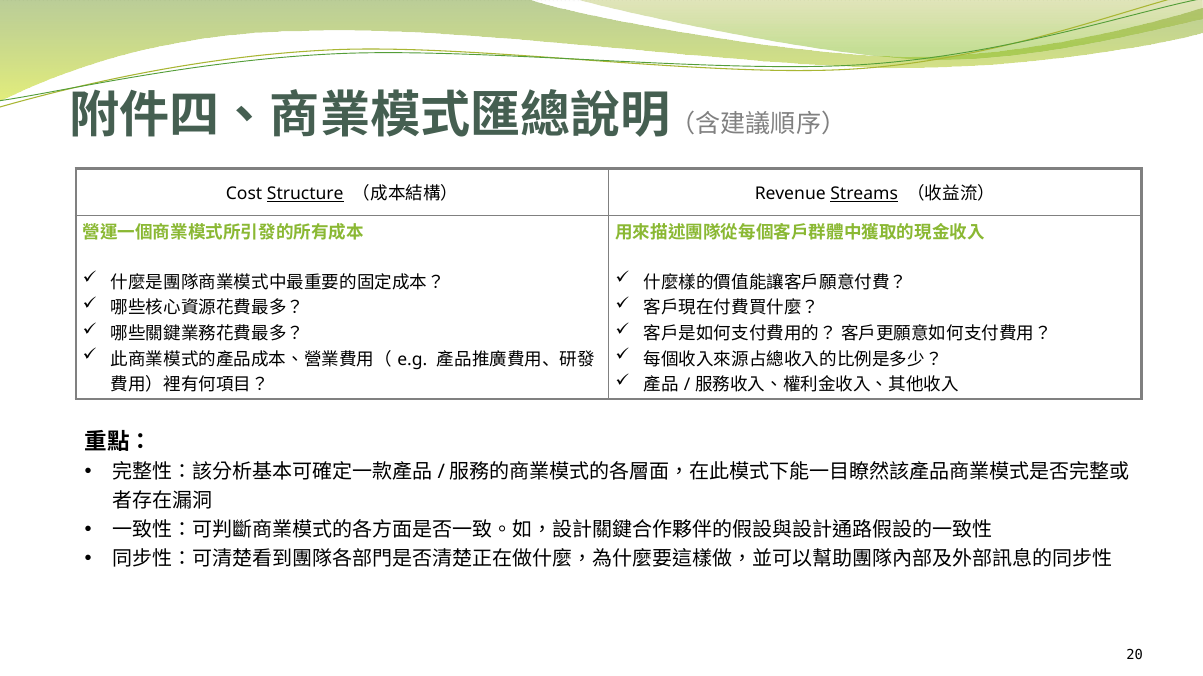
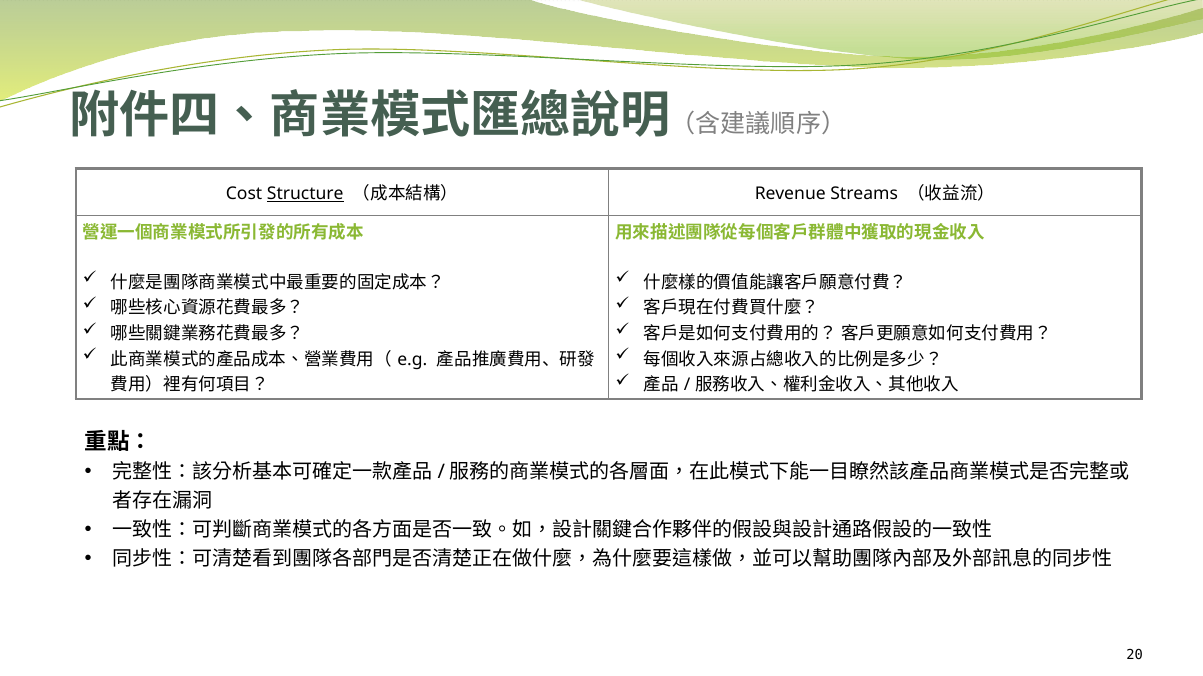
Streams underline: present -> none
